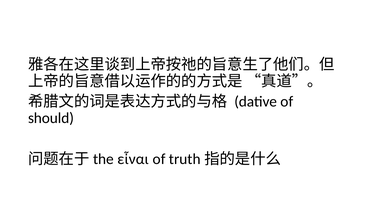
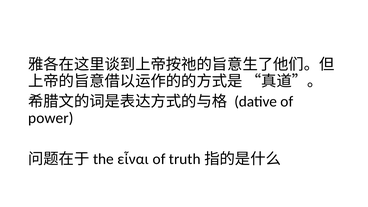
should: should -> power
